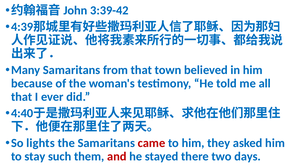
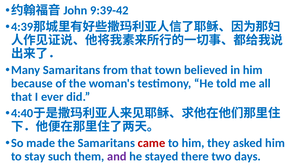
3:39-42: 3:39-42 -> 9:39-42
lights: lights -> made
and colour: red -> purple
